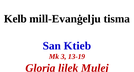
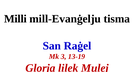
Kelb: Kelb -> Milli
Ktieb: Ktieb -> Raġel
